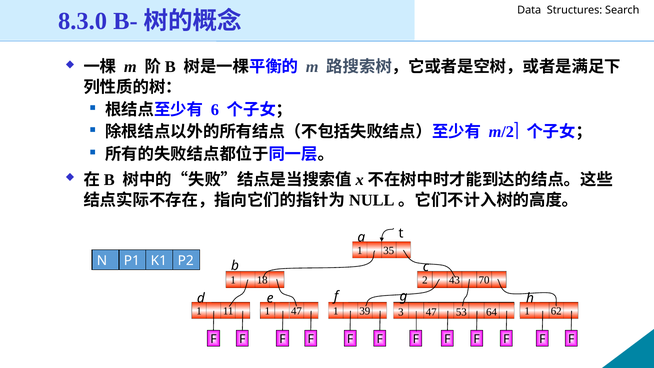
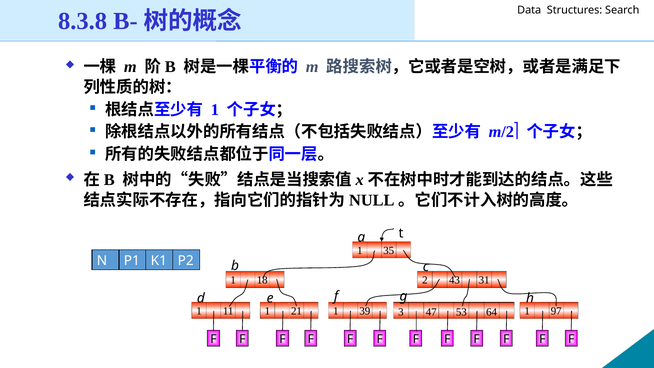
8.3.0: 8.3.0 -> 8.3.8
6 at (215, 110): 6 -> 1
70: 70 -> 31
1 47: 47 -> 21
62: 62 -> 97
